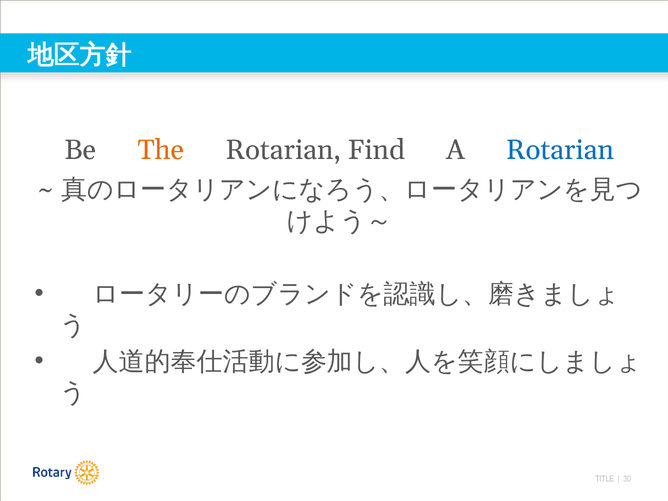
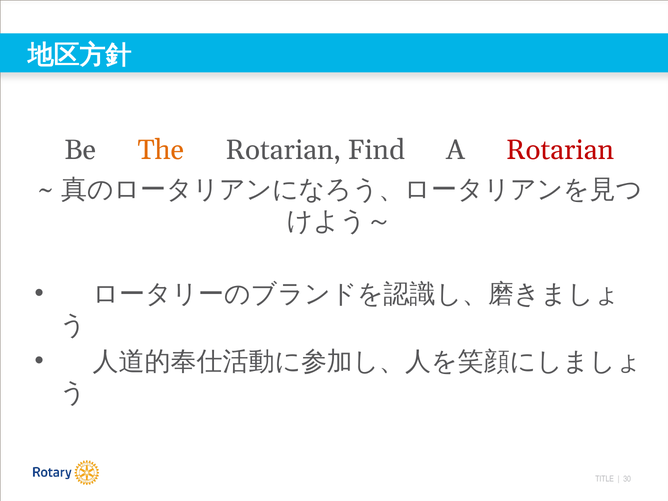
Rotarian at (560, 150) colour: blue -> red
